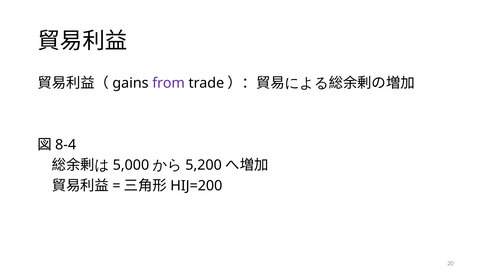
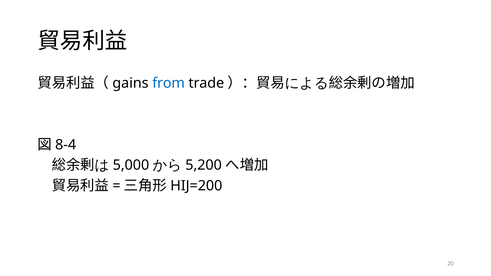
from colour: purple -> blue
